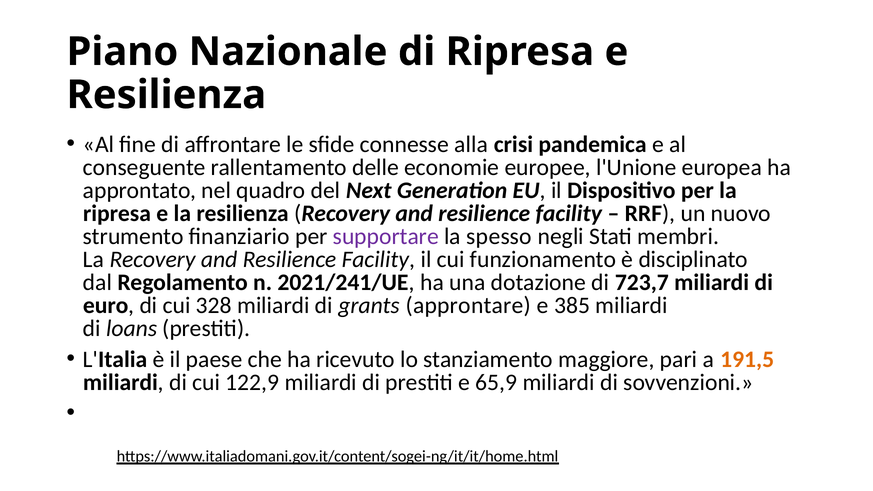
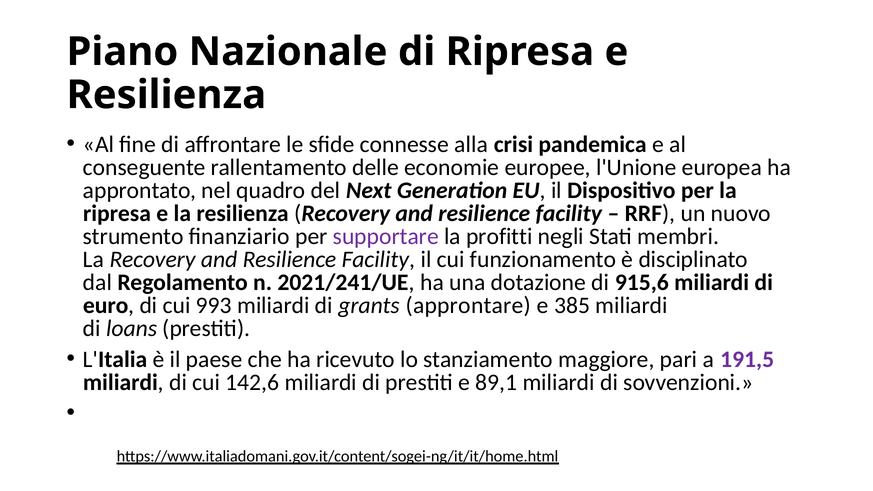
spesso: spesso -> profitti
723,7: 723,7 -> 915,6
328: 328 -> 993
191,5 colour: orange -> purple
122,9: 122,9 -> 142,6
65,9: 65,9 -> 89,1
